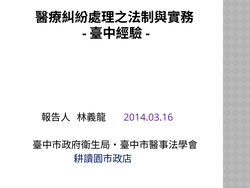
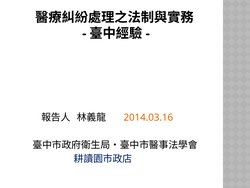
2014.03.16 colour: purple -> orange
